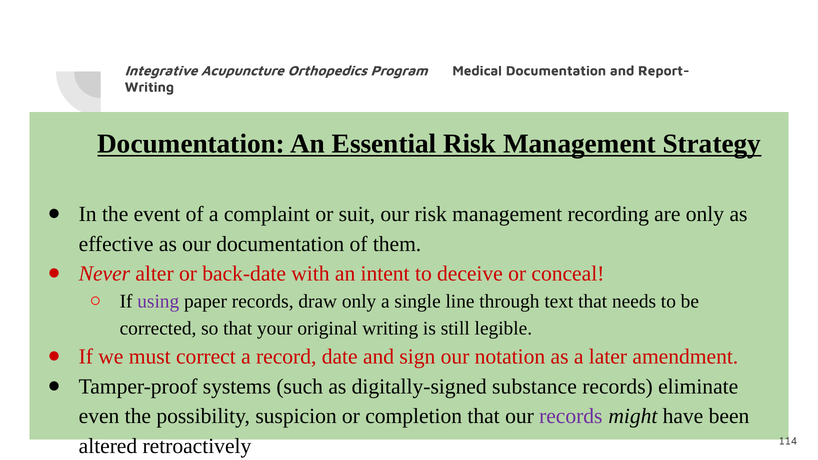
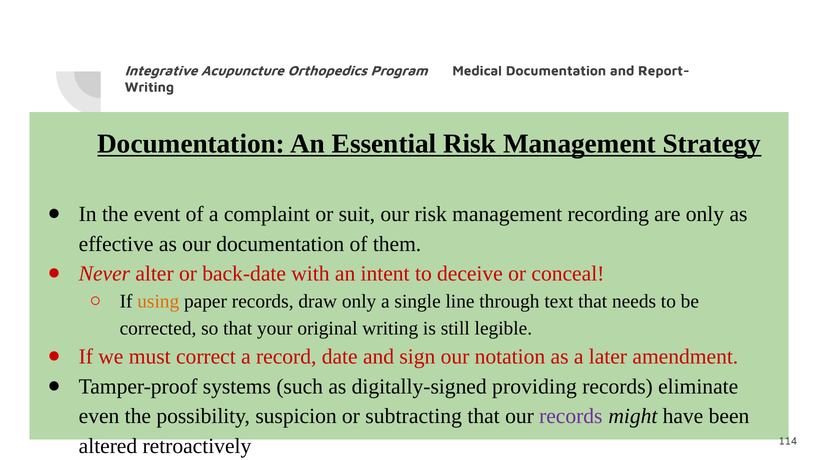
using colour: purple -> orange
substance: substance -> providing
completion: completion -> subtracting
